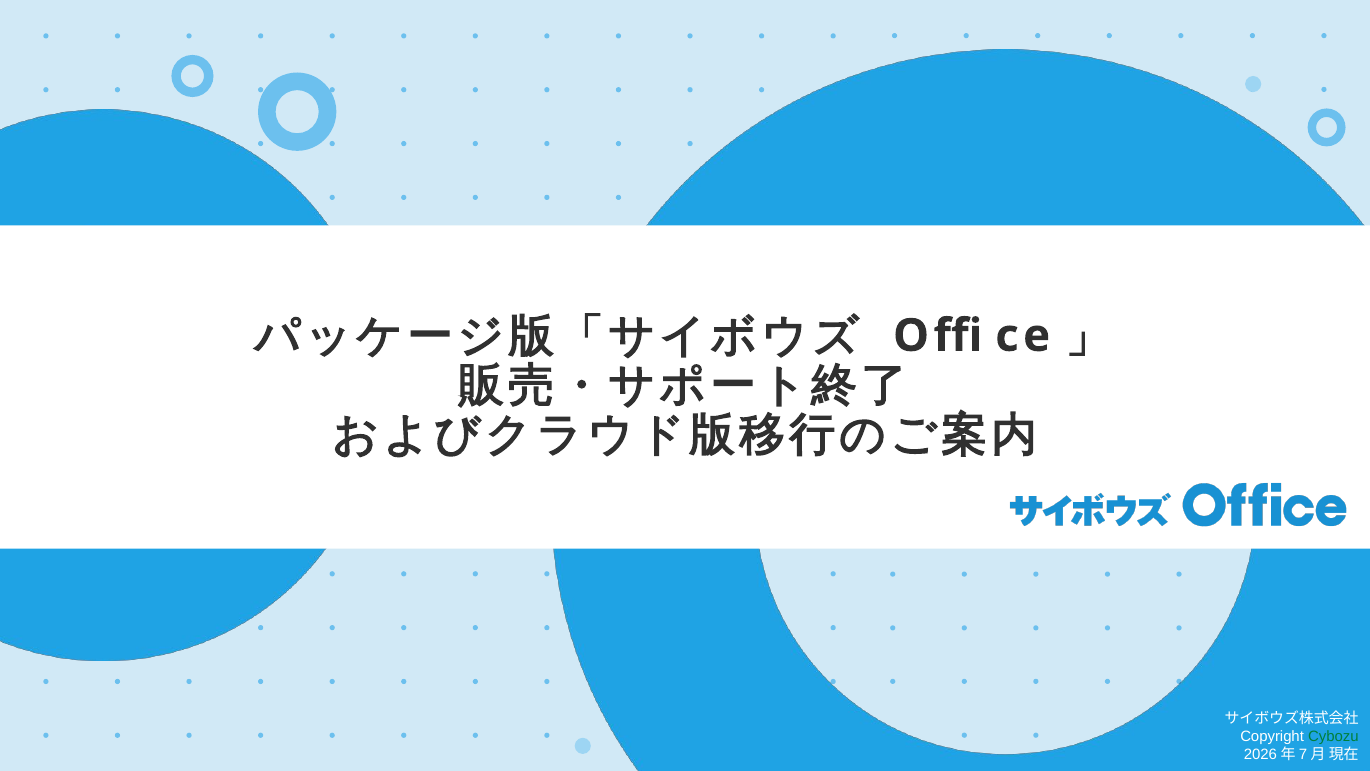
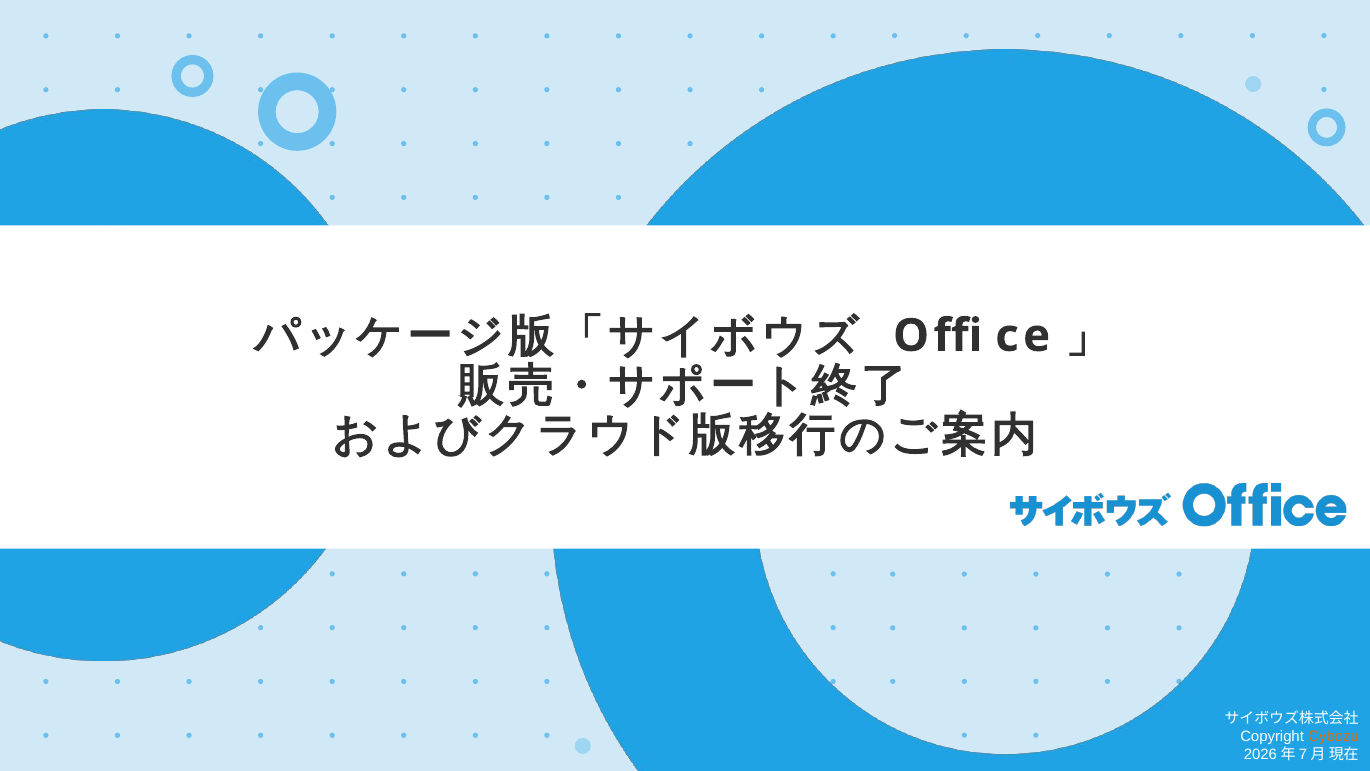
Cybozu colour: green -> orange
